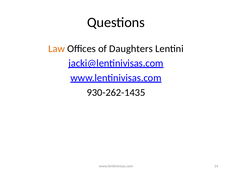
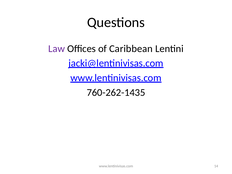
Law colour: orange -> purple
Daughters: Daughters -> Caribbean
930-262-1435: 930-262-1435 -> 760-262-1435
